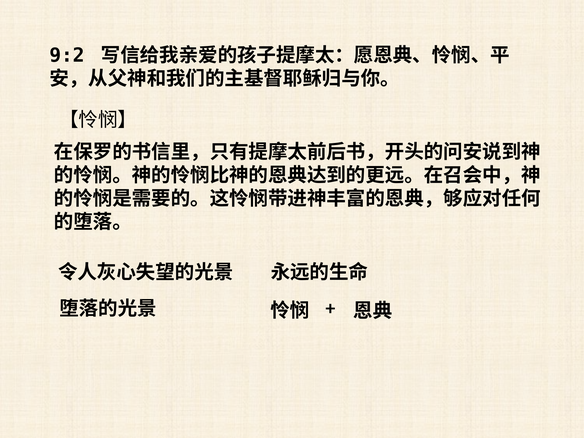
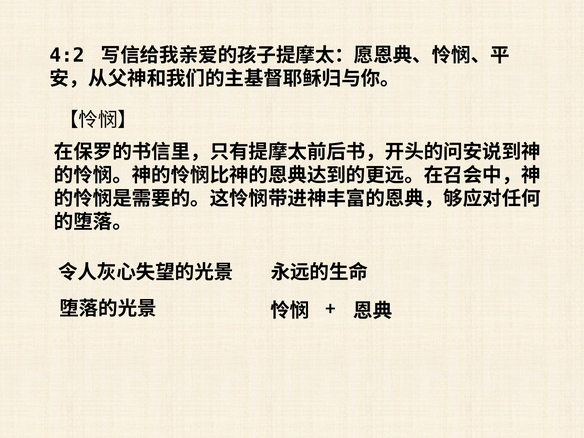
9:2: 9:2 -> 4:2
